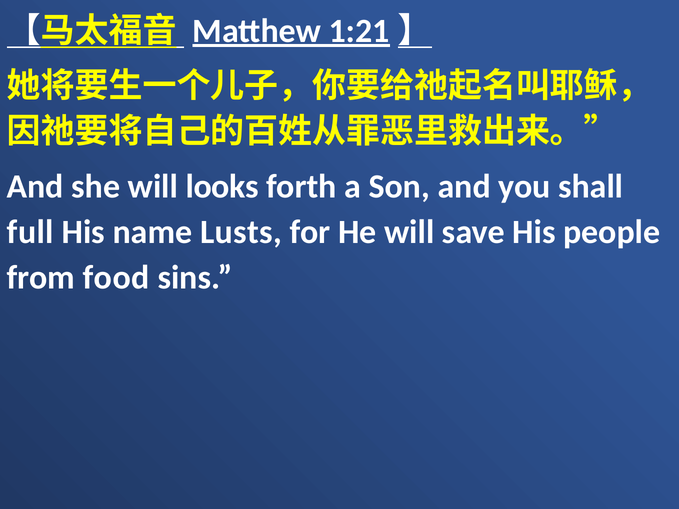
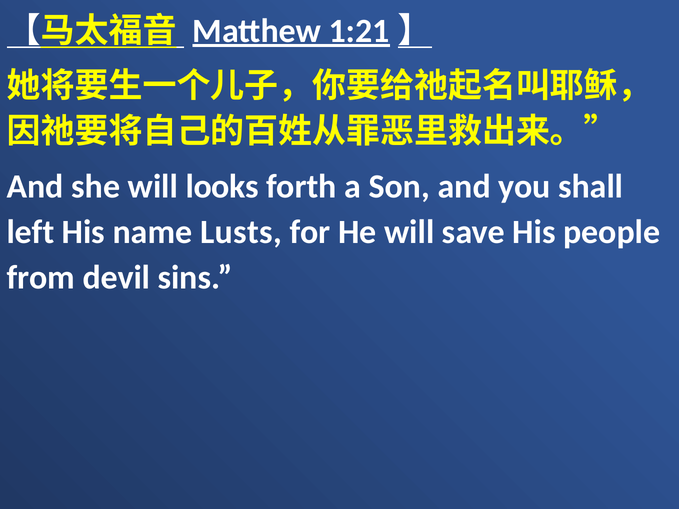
full: full -> left
food: food -> devil
